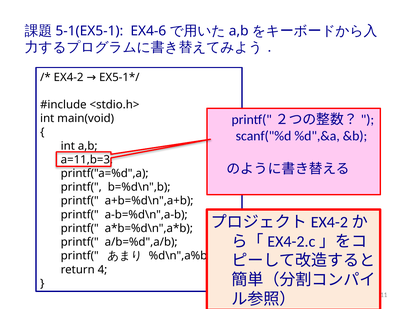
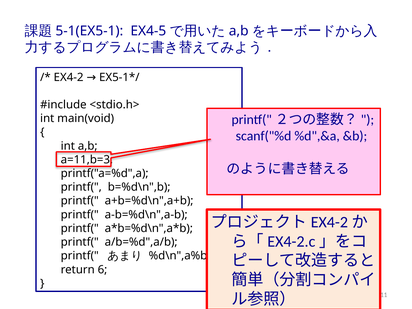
EX4-6: EX4-6 -> EX4-5
4: 4 -> 6
